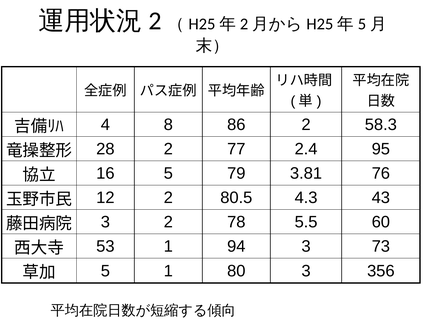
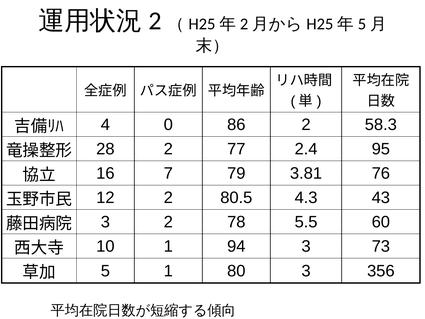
8: 8 -> 0
16 5: 5 -> 7
53: 53 -> 10
